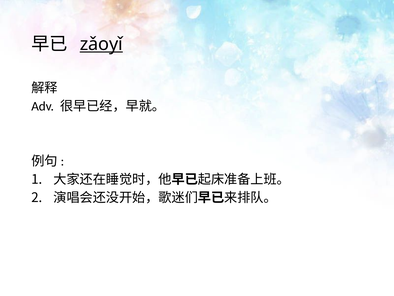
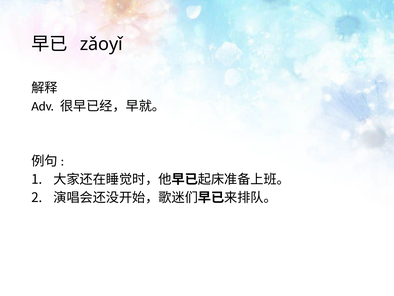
zǎoyǐ underline: present -> none
